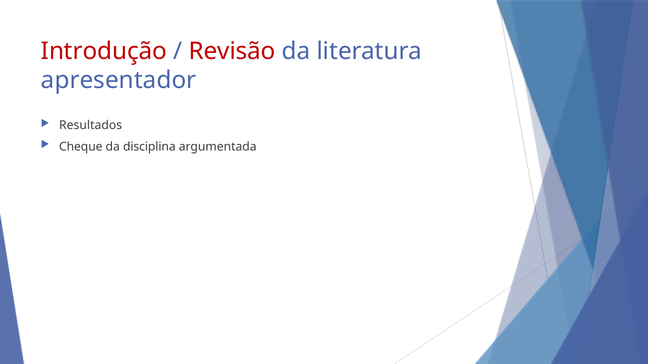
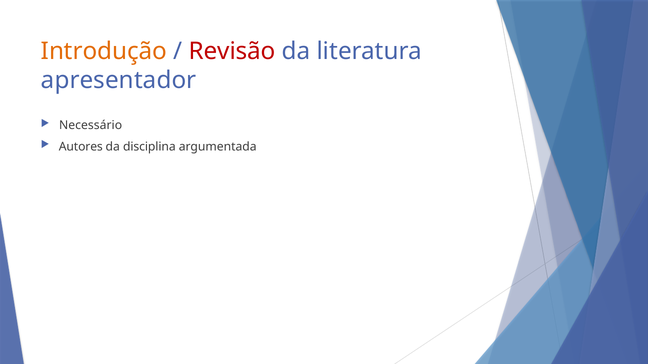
Introdução colour: red -> orange
Resultados: Resultados -> Necessário
Cheque: Cheque -> Autores
